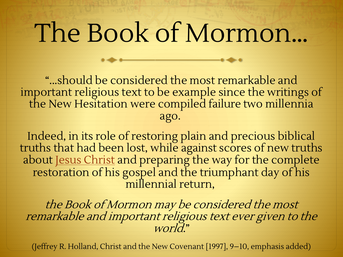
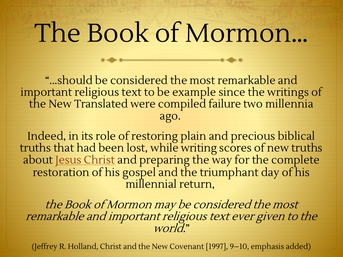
Hesitation: Hesitation -> Translated
against: against -> writing
